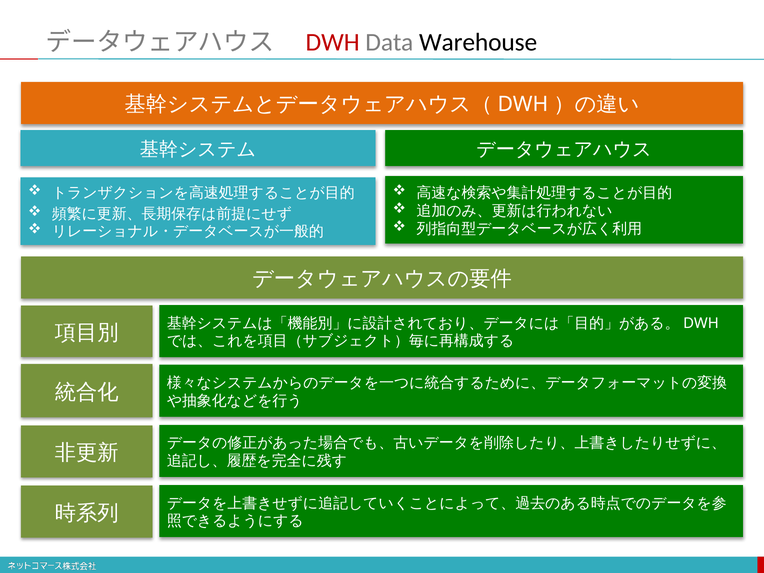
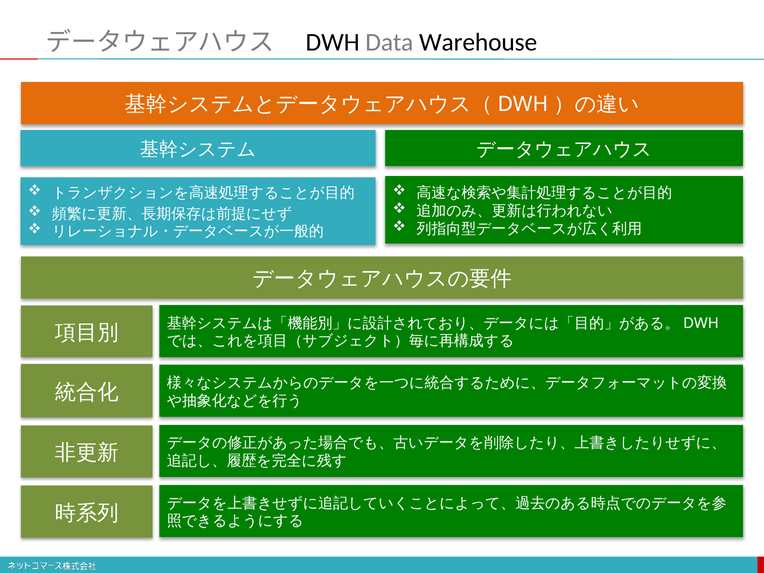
DWH colour: red -> black
